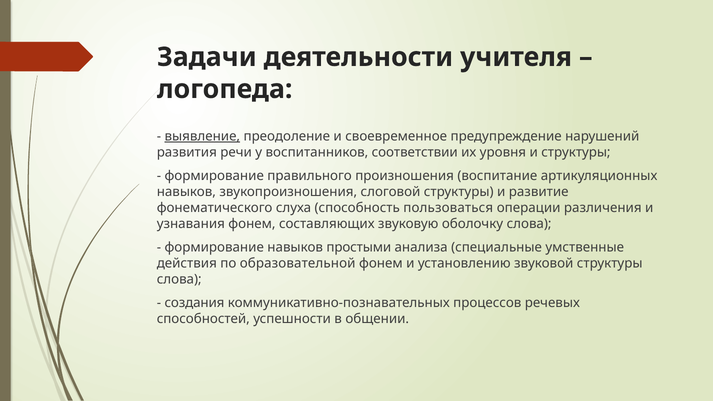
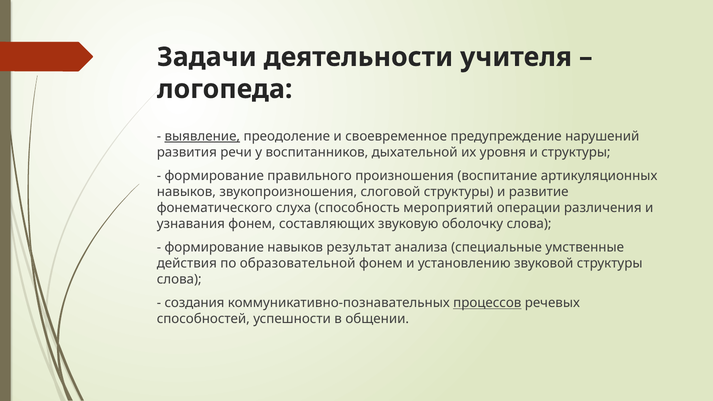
соответствии: соответствии -> дыхательной
пользоваться: пользоваться -> мероприятий
простыми: простыми -> результат
процессов underline: none -> present
